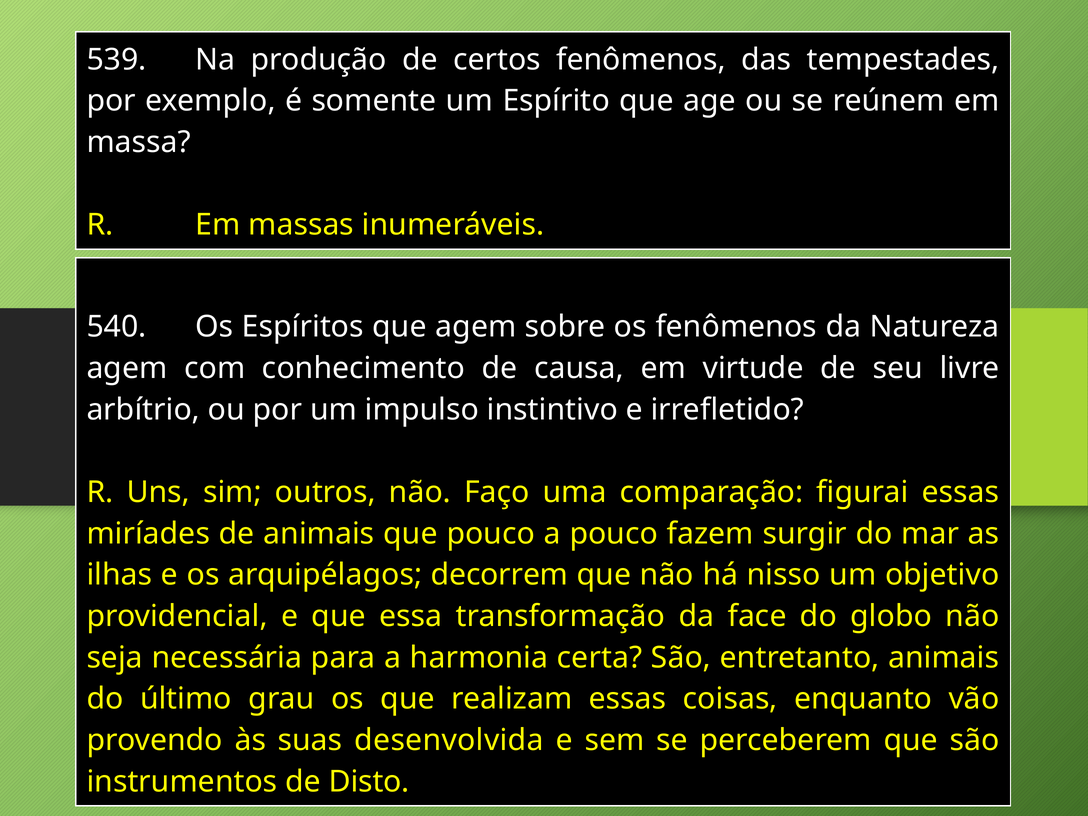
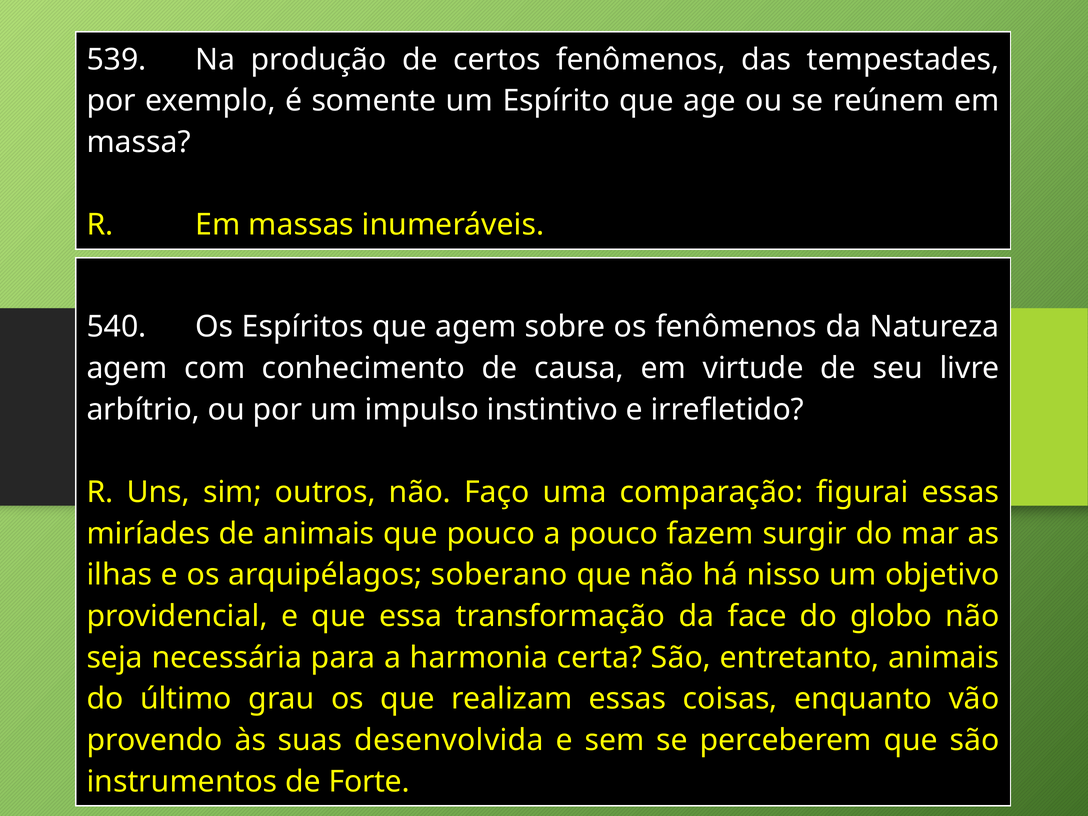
decorrem: decorrem -> soberano
Disto: Disto -> Forte
